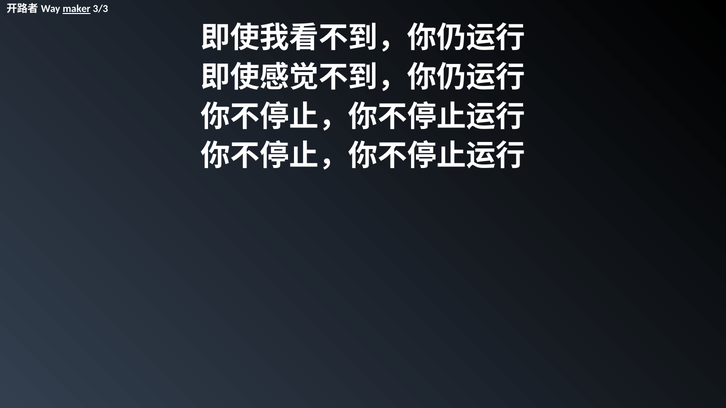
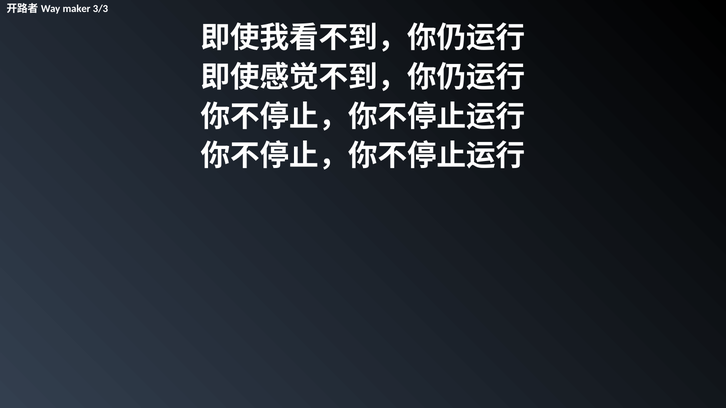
maker underline: present -> none
